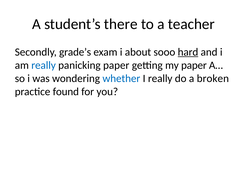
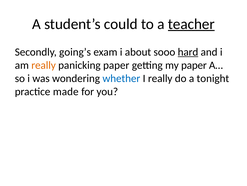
there: there -> could
teacher underline: none -> present
grade’s: grade’s -> going’s
really at (44, 65) colour: blue -> orange
broken: broken -> tonight
found: found -> made
